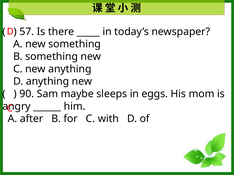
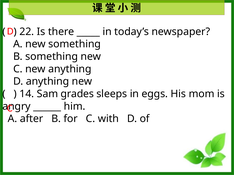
57: 57 -> 22
90: 90 -> 14
maybe: maybe -> grades
